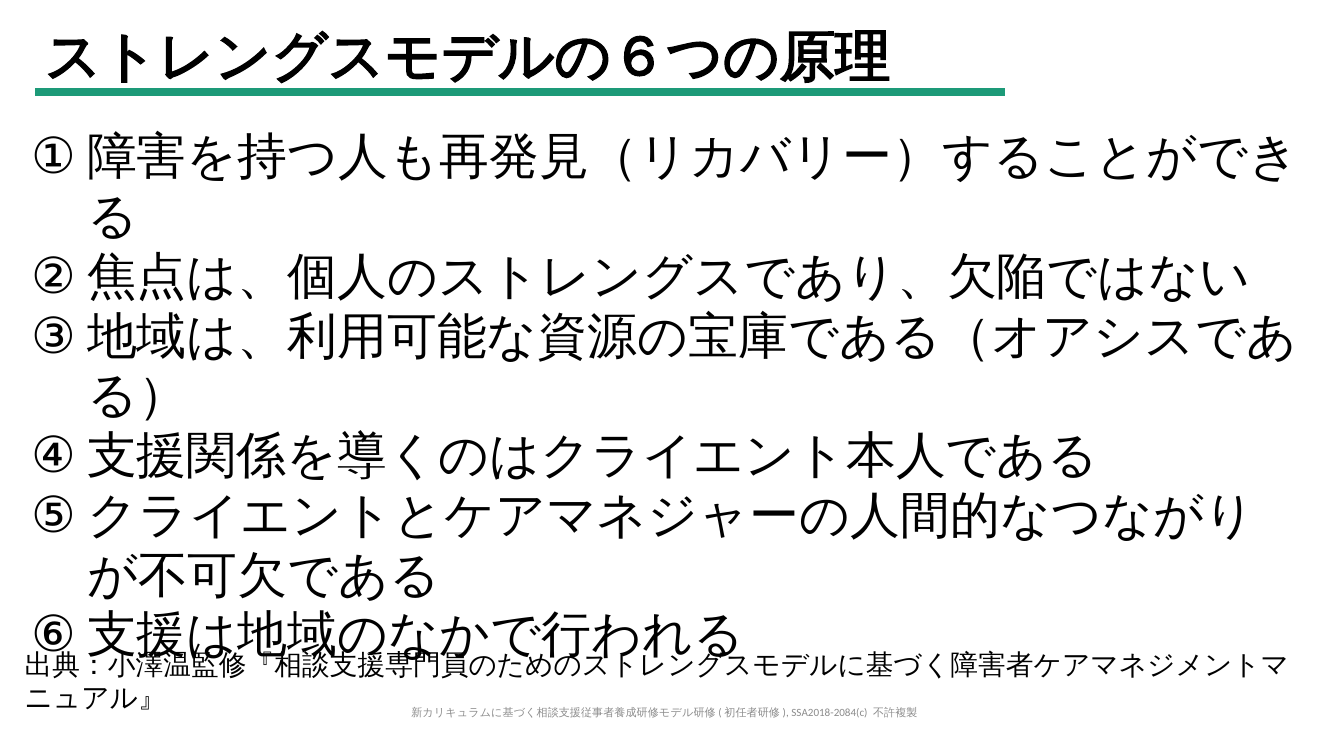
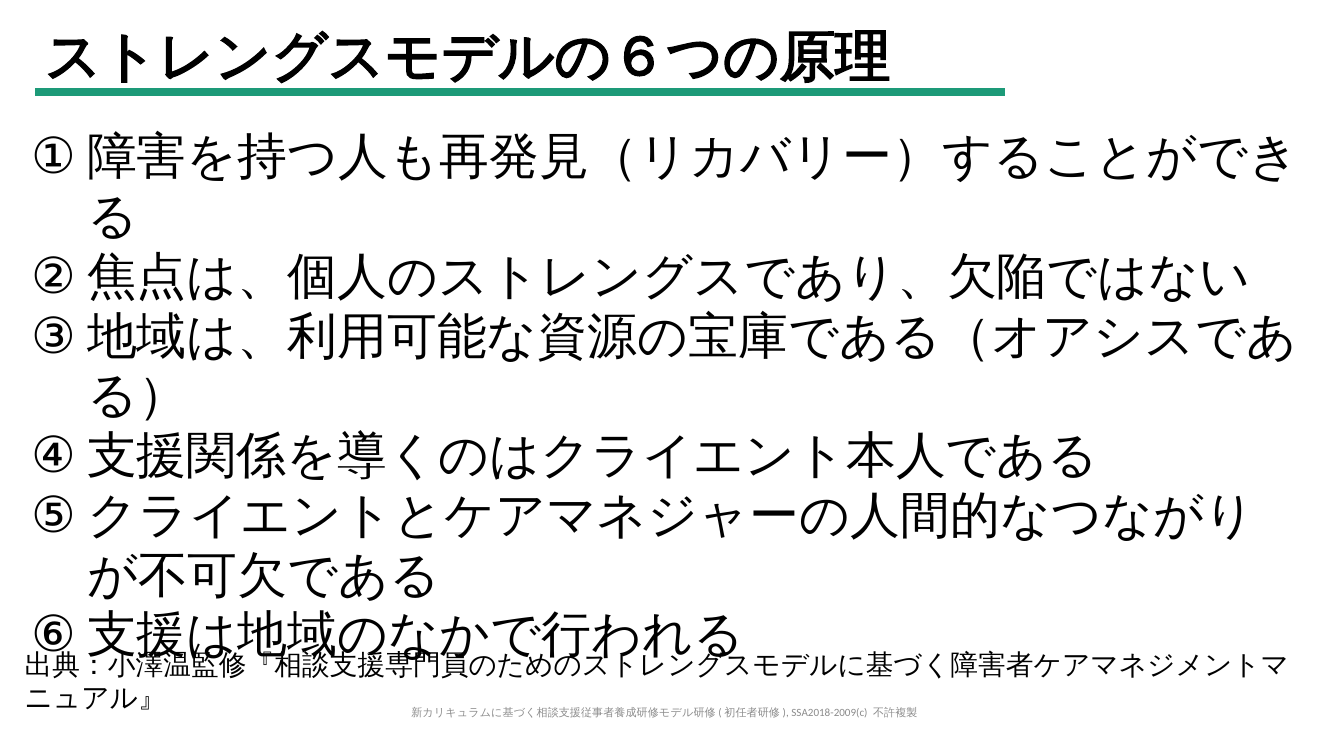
SSA2018-2084(c: SSA2018-2084(c -> SSA2018-2009(c
